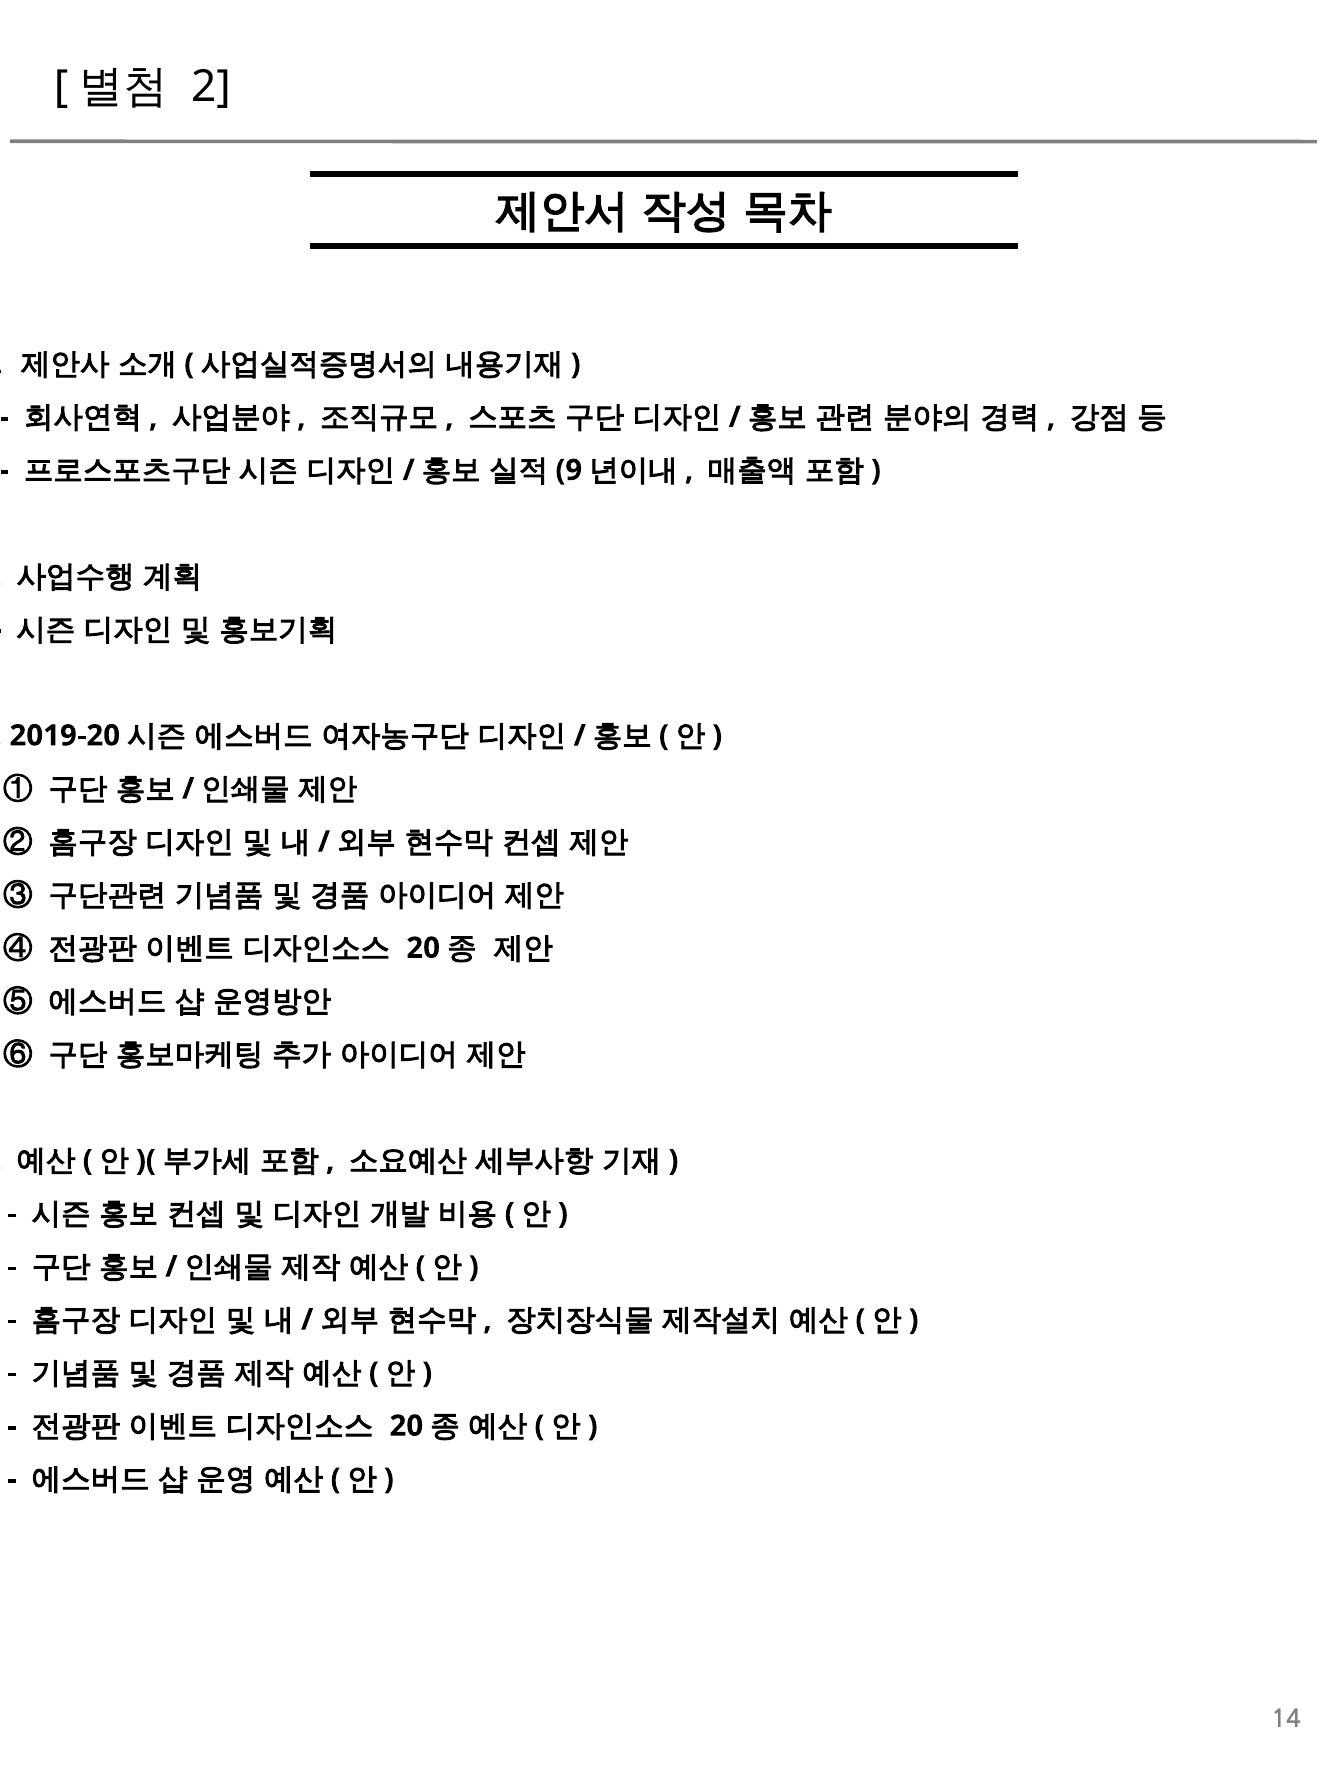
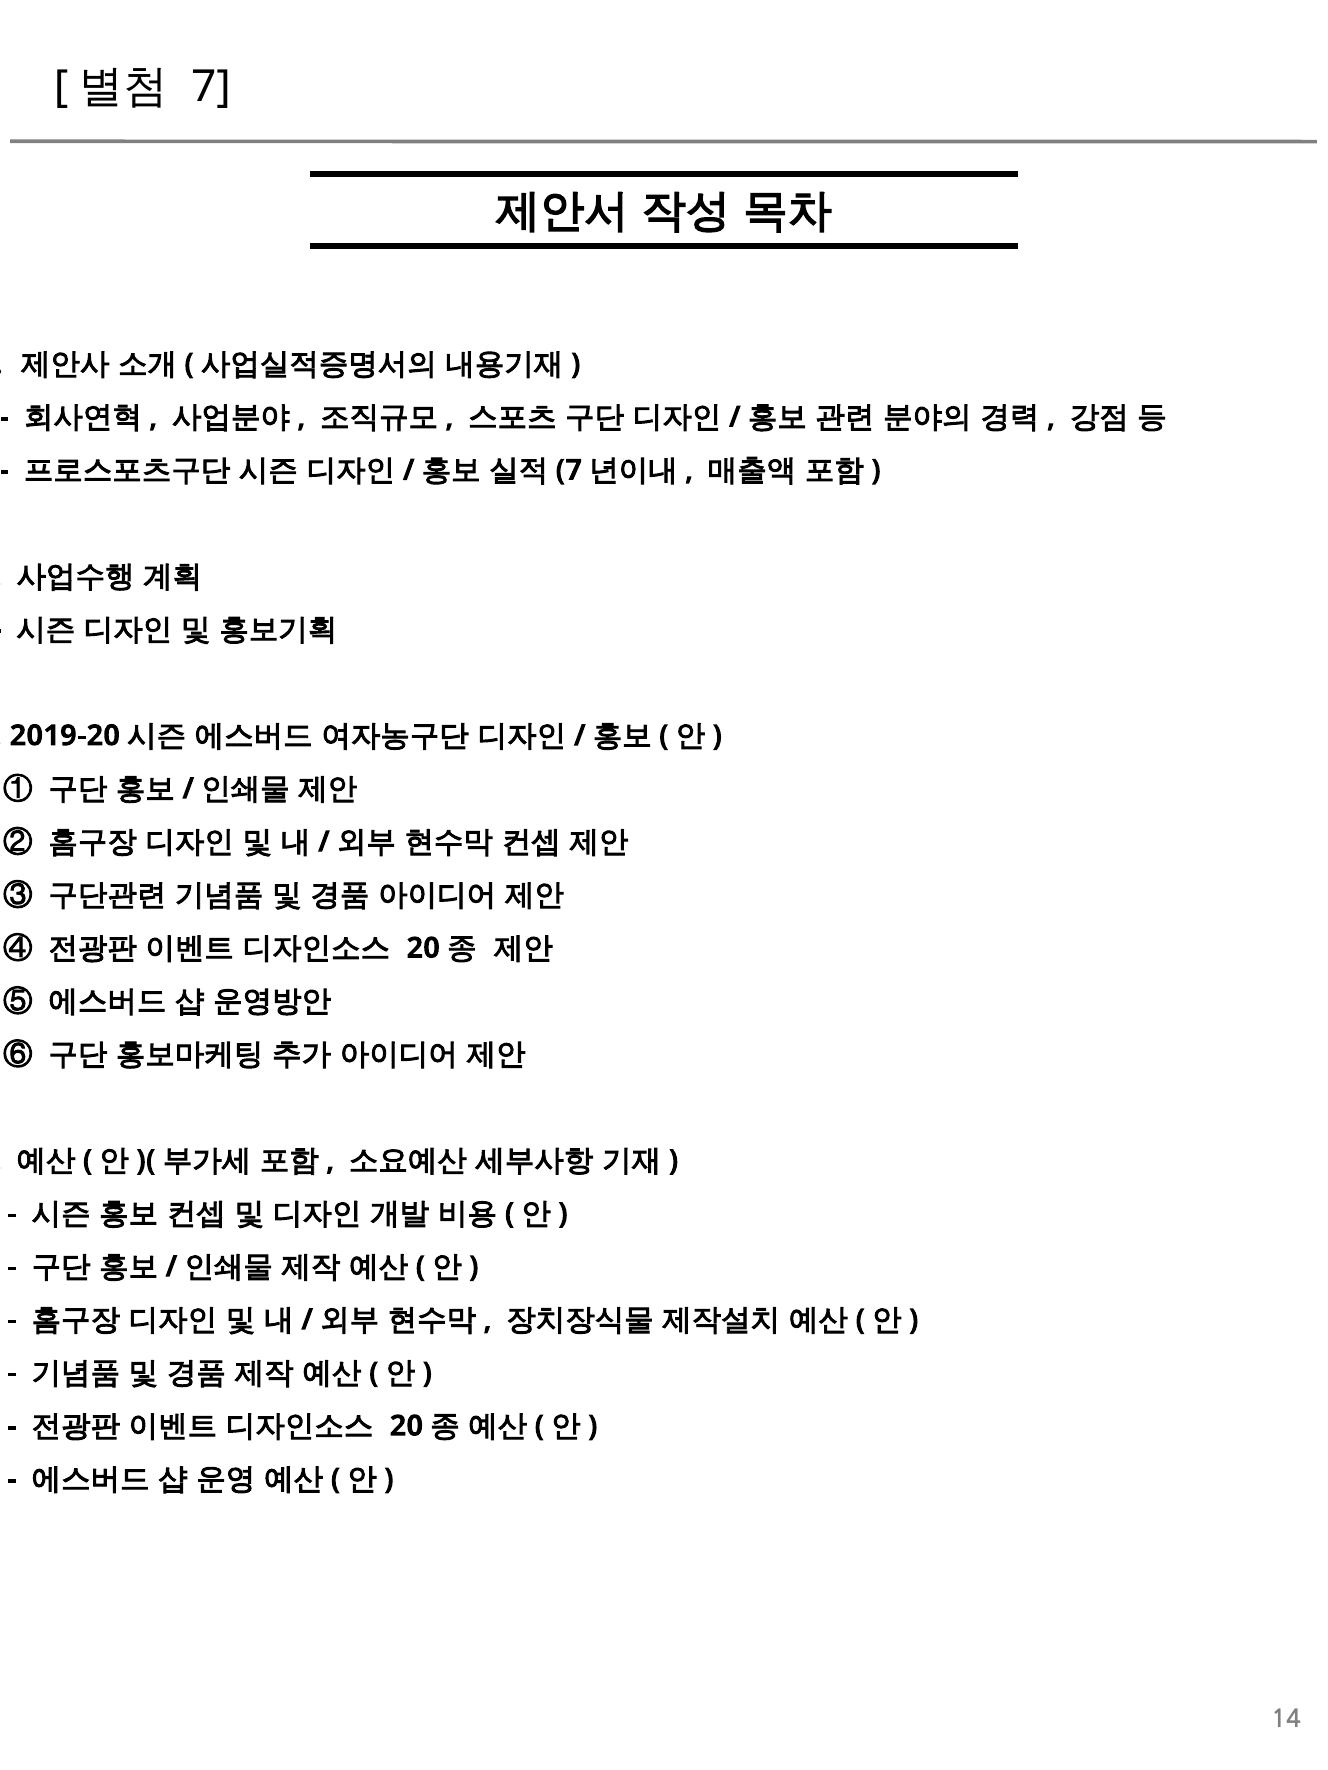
2 at (211, 87): 2 -> 7
9 at (569, 470): 9 -> 7
